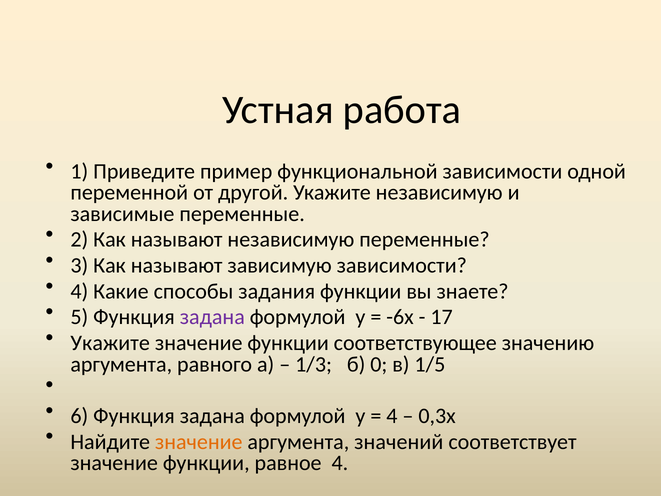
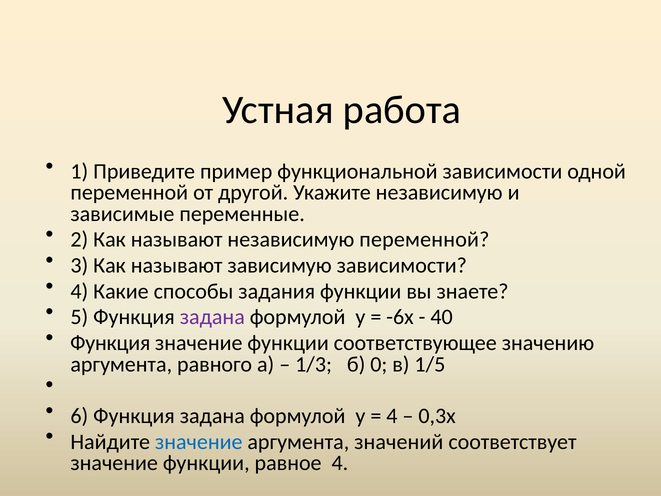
независимую переменные: переменные -> переменной
17: 17 -> 40
Укажите at (110, 343): Укажите -> Функция
значение at (199, 442) colour: orange -> blue
